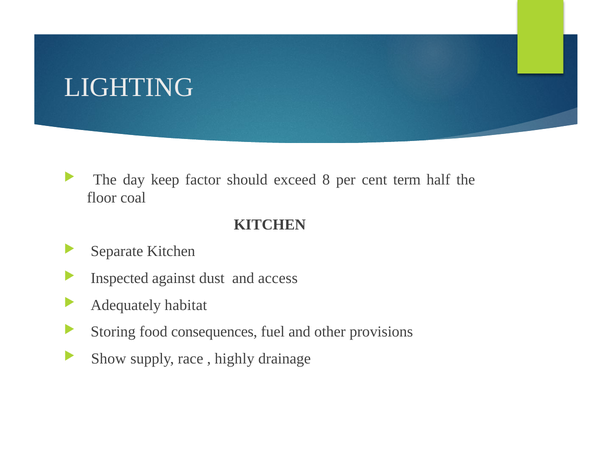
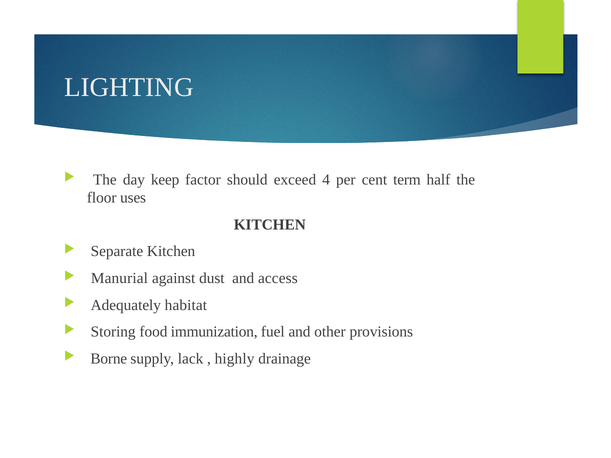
8: 8 -> 4
coal: coal -> uses
Inspected: Inspected -> Manurial
consequences: consequences -> immunization
Show: Show -> Borne
race: race -> lack
